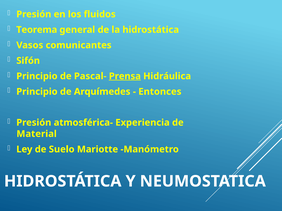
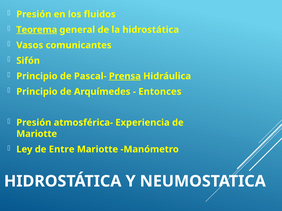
Teorema underline: none -> present
Material at (37, 134): Material -> Mariotte
Suelo: Suelo -> Entre
